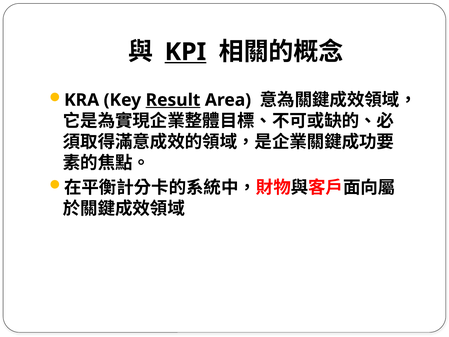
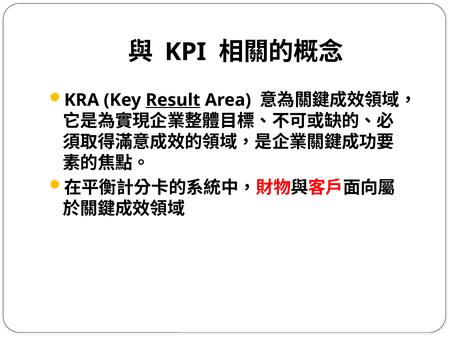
KPI underline: present -> none
